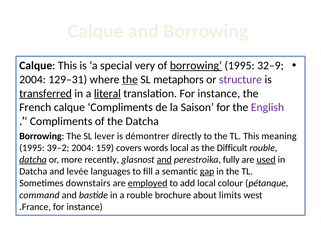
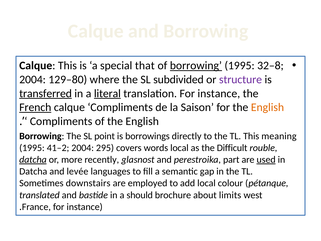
very: very -> that
32–9: 32–9 -> 32–8
129–31: 129–31 -> 129–80
the at (130, 79) underline: present -> none
metaphors: metaphors -> subdivided
French underline: none -> present
English at (267, 107) colour: purple -> orange
of the Datcha: Datcha -> English
lever: lever -> point
démontrer: démontrer -> borrowings
39–2: 39–2 -> 41–2
159: 159 -> 295
and at (164, 160) underline: present -> none
fully: fully -> part
gap underline: present -> none
employed underline: present -> none
command: command -> translated
a rouble: rouble -> should
